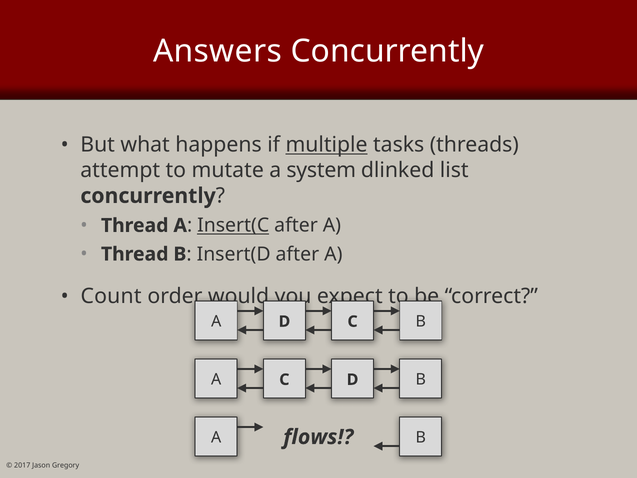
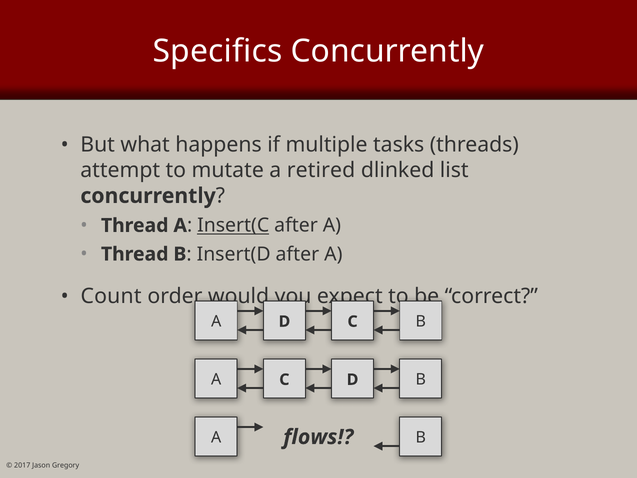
Answers: Answers -> Specifics
multiple underline: present -> none
system: system -> retired
